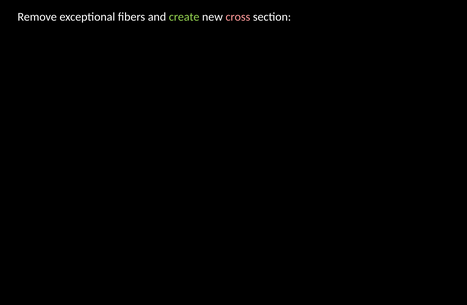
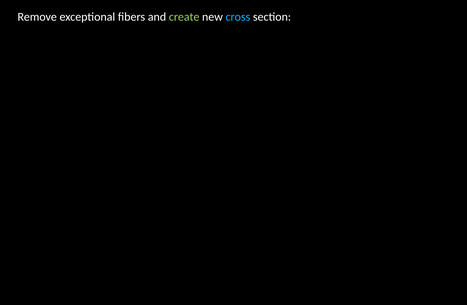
cross colour: pink -> light blue
